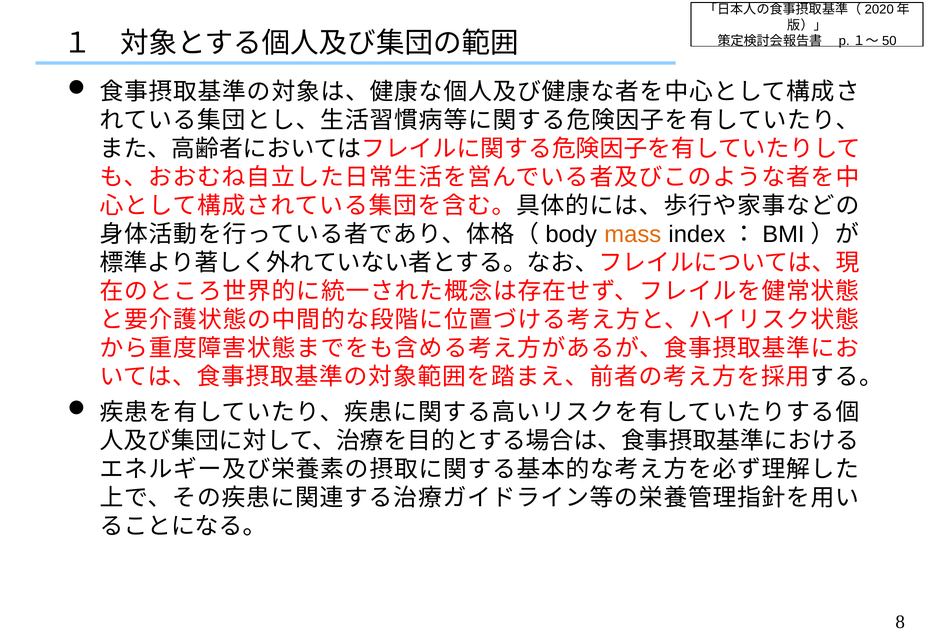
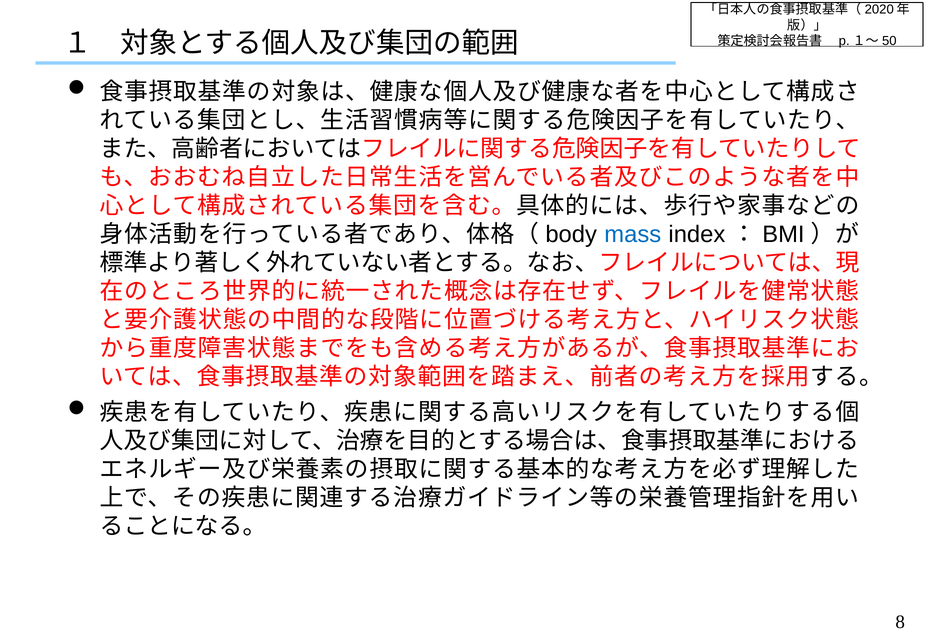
mass colour: orange -> blue
